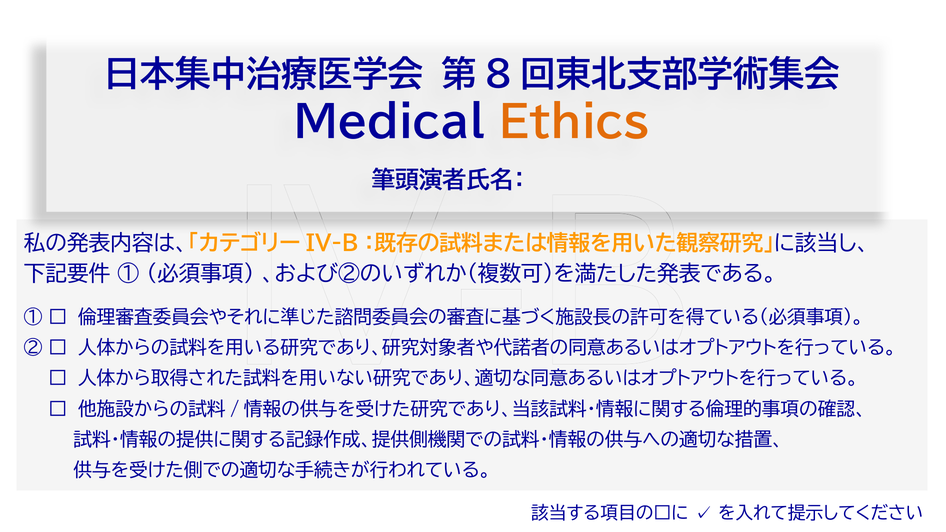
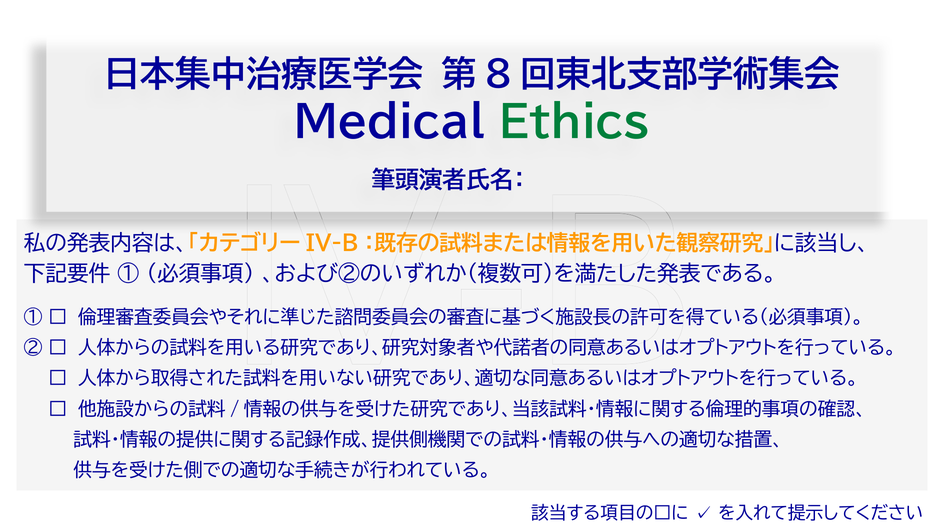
Ethics colour: orange -> green
